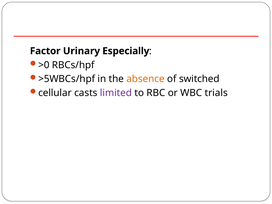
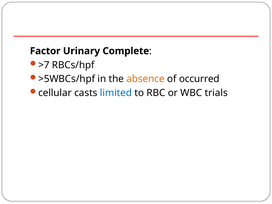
Especially: Especially -> Complete
>0: >0 -> >7
switched: switched -> occurred
limited colour: purple -> blue
